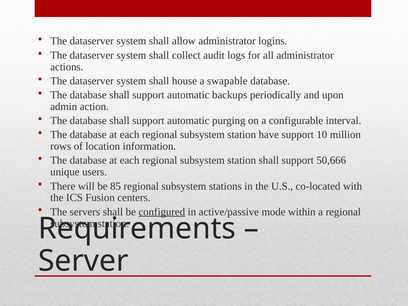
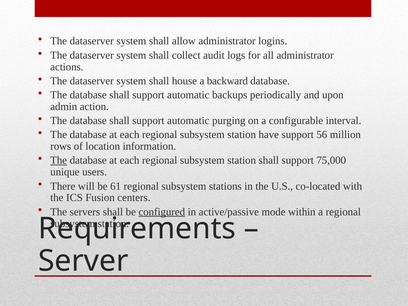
swapable: swapable -> backward
10: 10 -> 56
The at (59, 160) underline: none -> present
50,666: 50,666 -> 75,000
85: 85 -> 61
